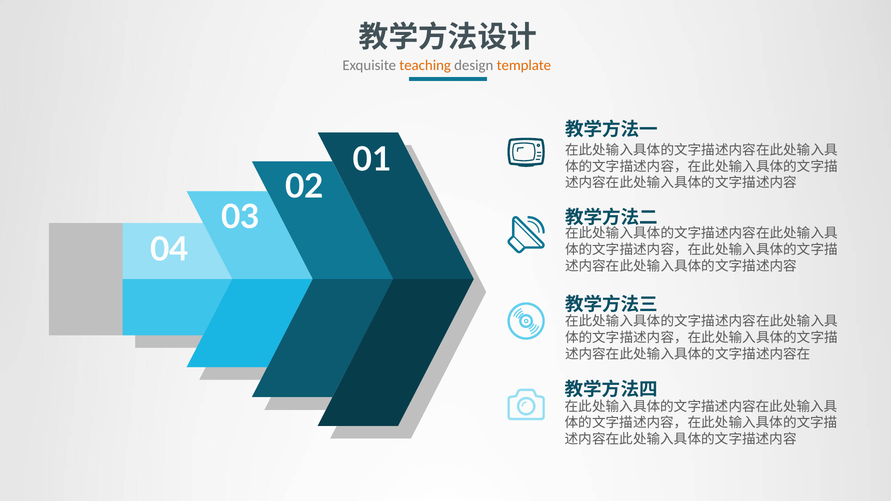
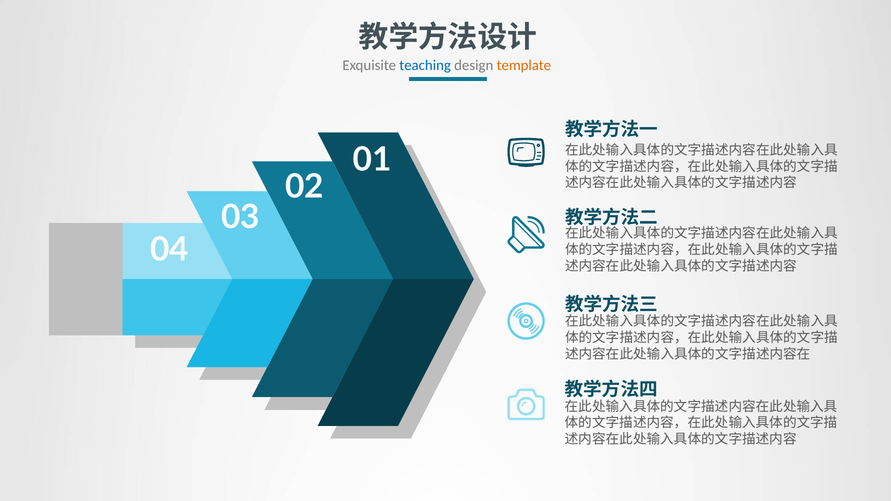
teaching colour: orange -> blue
